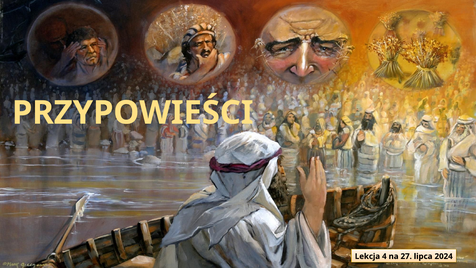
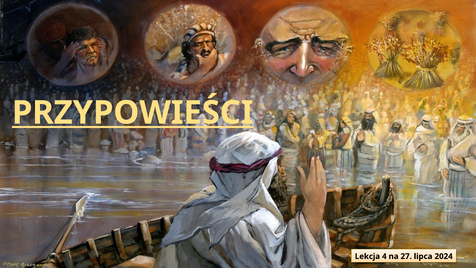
PRZYPOWIEŚCI underline: none -> present
